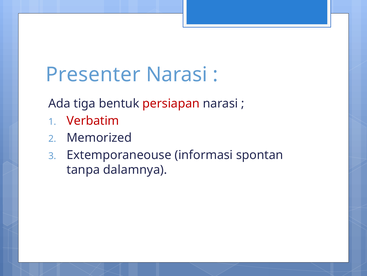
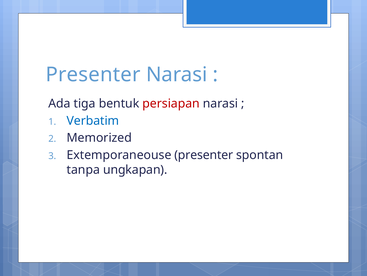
Verbatim colour: red -> blue
Extemporaneouse informasi: informasi -> presenter
dalamnya: dalamnya -> ungkapan
